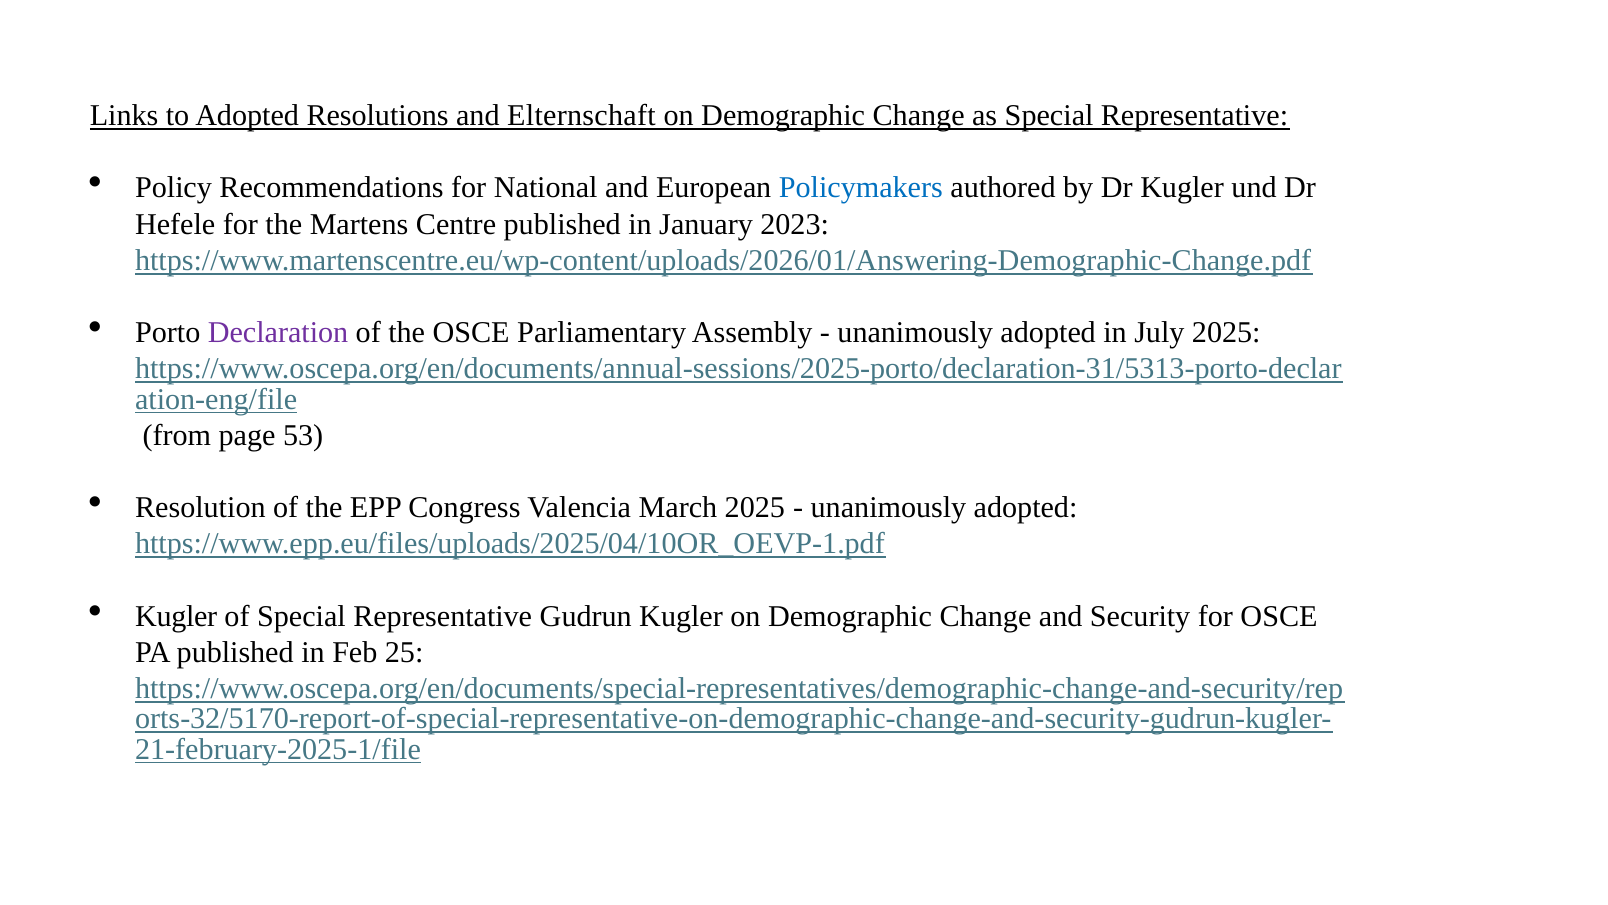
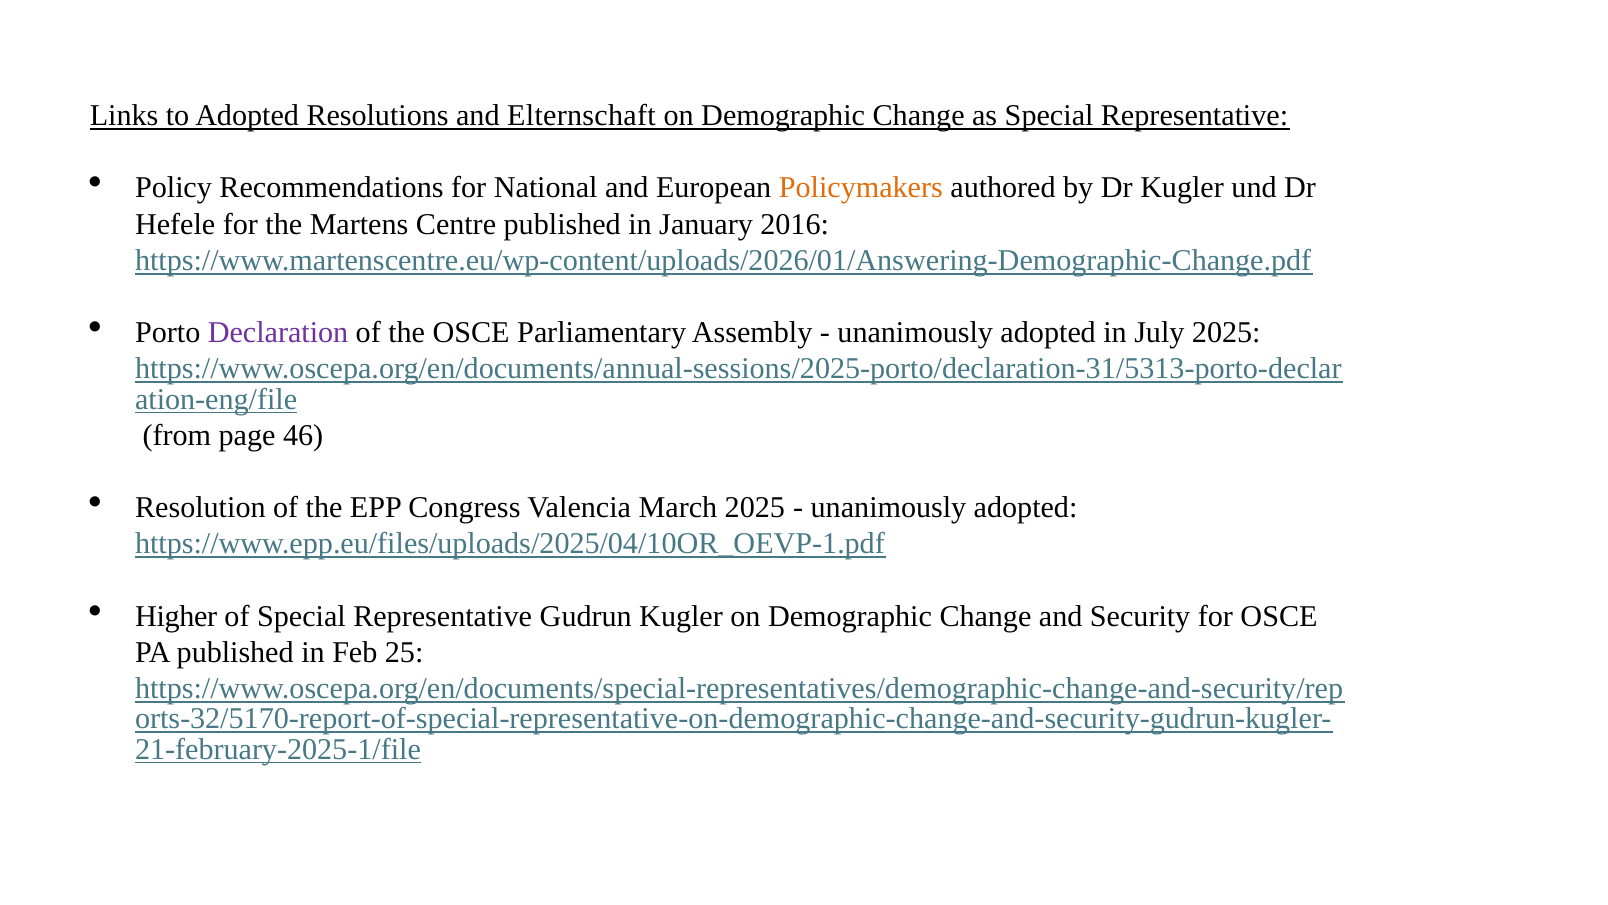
Policymakers colour: blue -> orange
2023: 2023 -> 2016
53: 53 -> 46
Kugler at (176, 616): Kugler -> Higher
